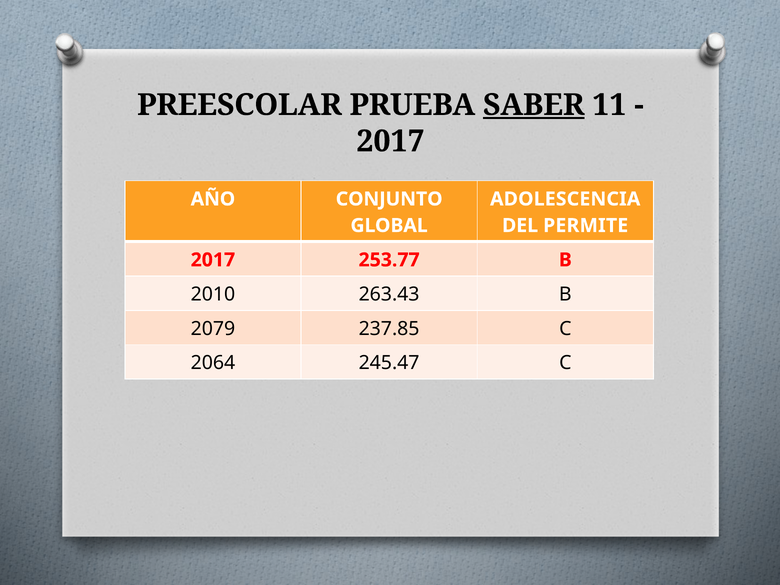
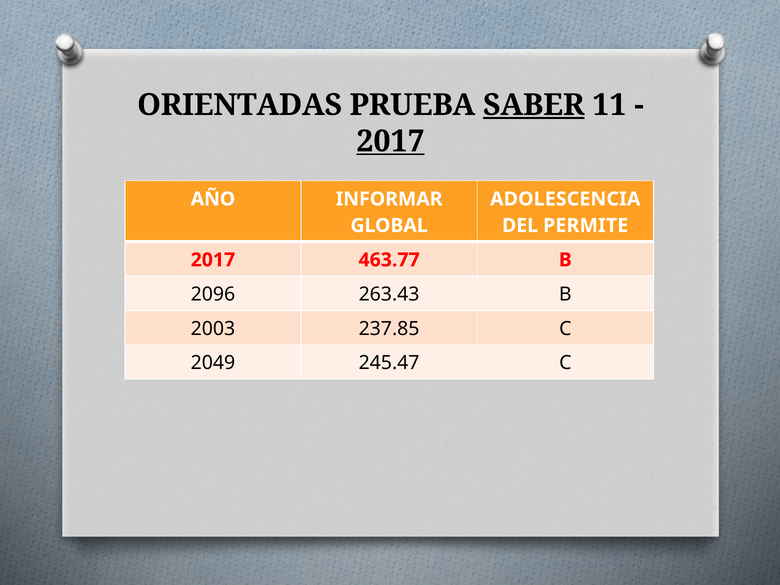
PREESCOLAR: PREESCOLAR -> ORIENTADAS
2017 at (390, 141) underline: none -> present
CONJUNTO: CONJUNTO -> INFORMAR
253.77: 253.77 -> 463.77
2010: 2010 -> 2096
2079: 2079 -> 2003
2064: 2064 -> 2049
